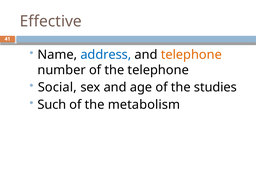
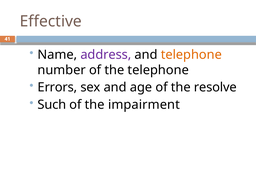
address colour: blue -> purple
Social: Social -> Errors
studies: studies -> resolve
metabolism: metabolism -> impairment
